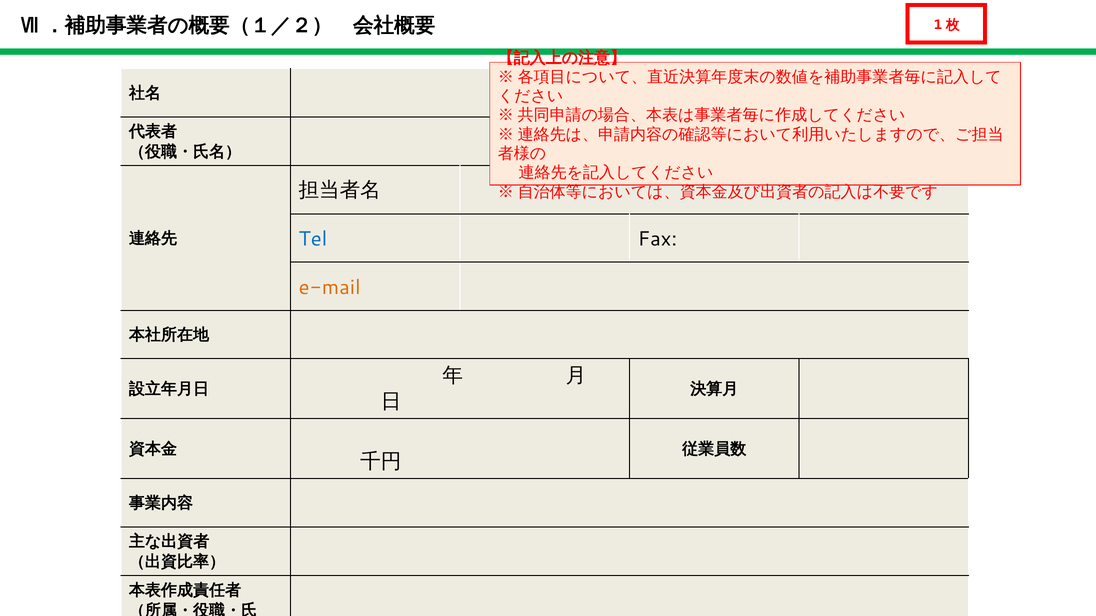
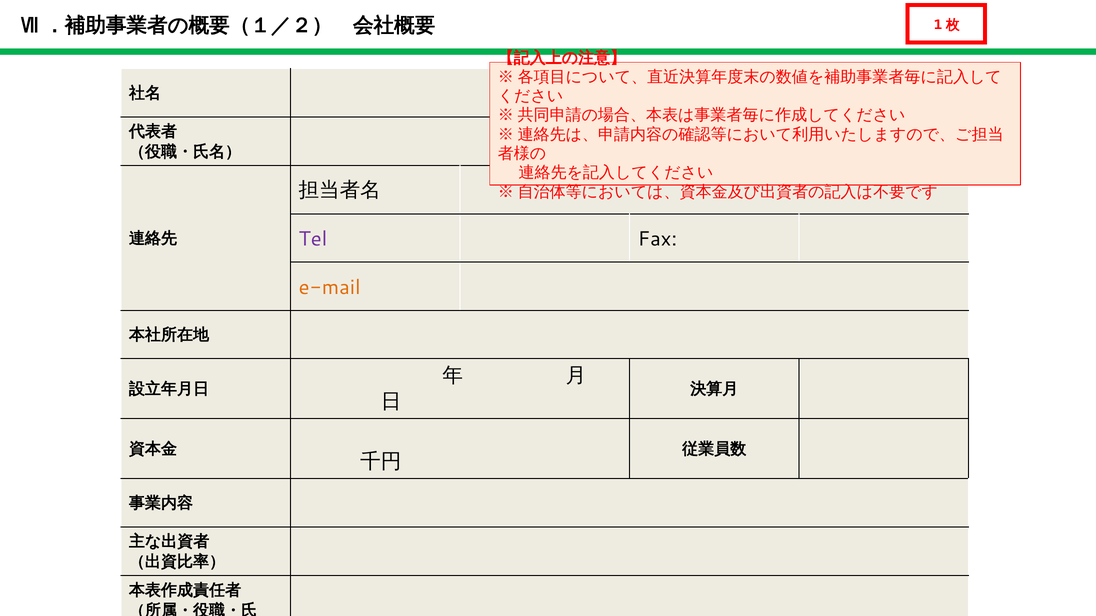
Tel colour: blue -> purple
